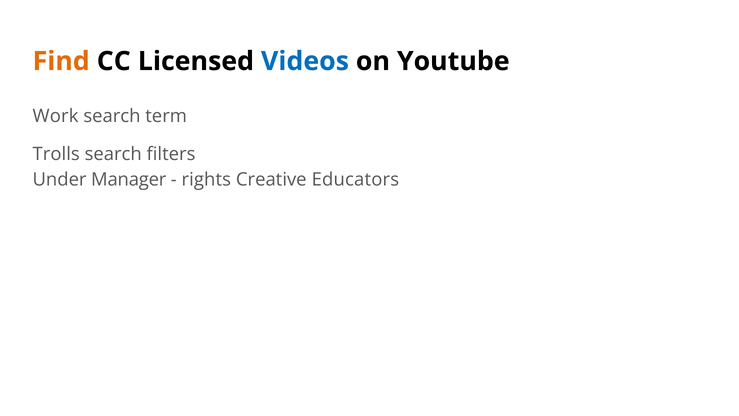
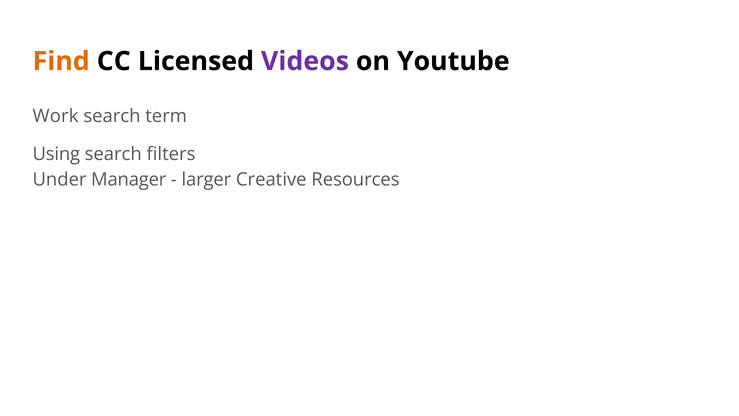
Videos colour: blue -> purple
Trolls: Trolls -> Using
rights: rights -> larger
Educators: Educators -> Resources
